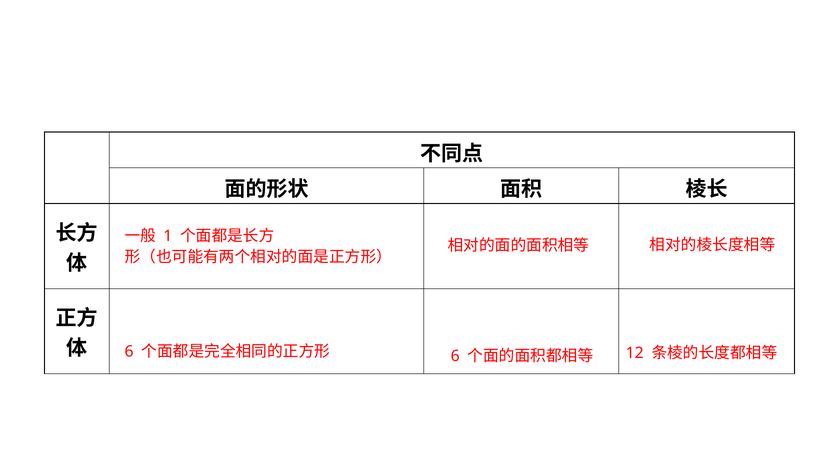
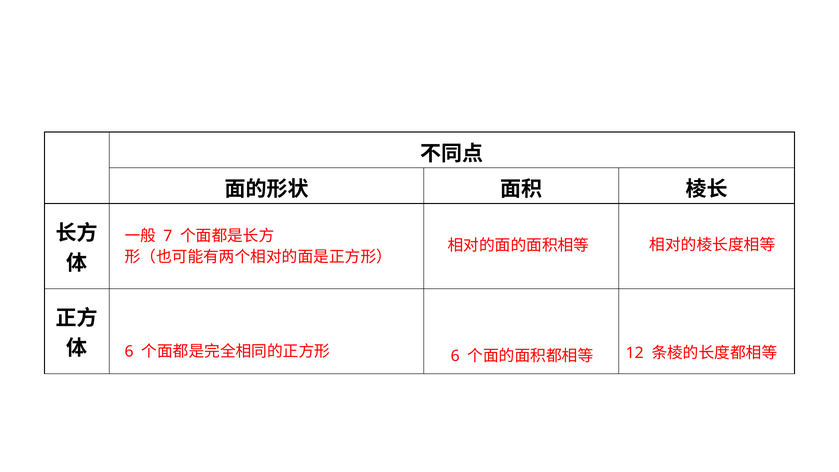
1: 1 -> 7
